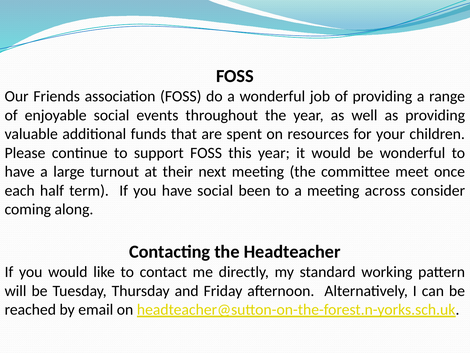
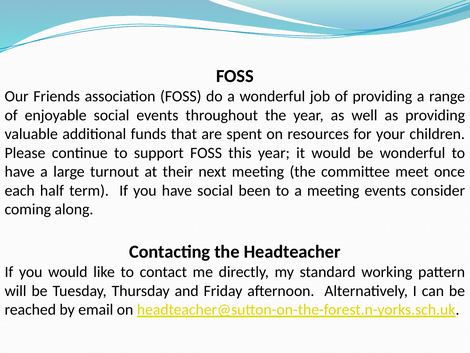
meeting across: across -> events
